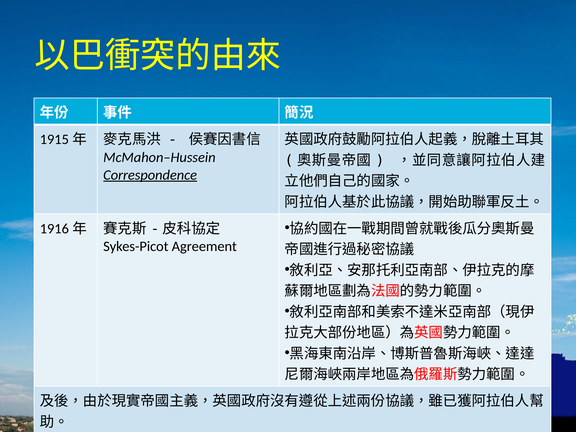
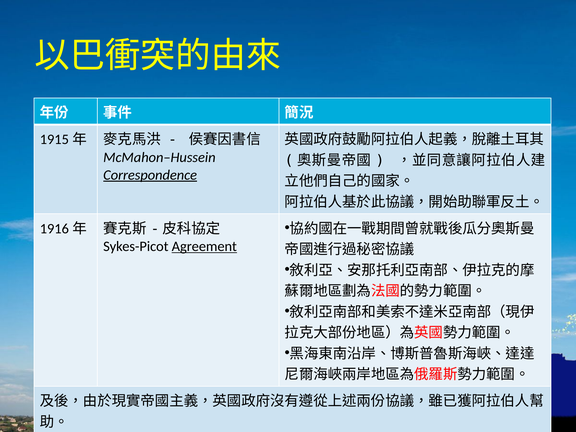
Agreement underline: none -> present
